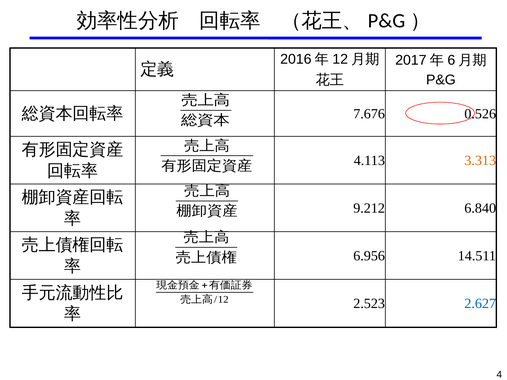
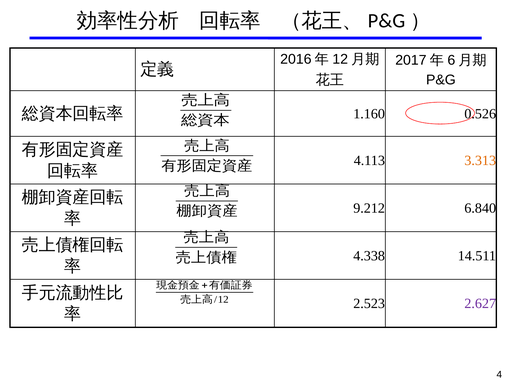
7.676: 7.676 -> 1.160
6.956: 6.956 -> 4.338
2.627 colour: blue -> purple
